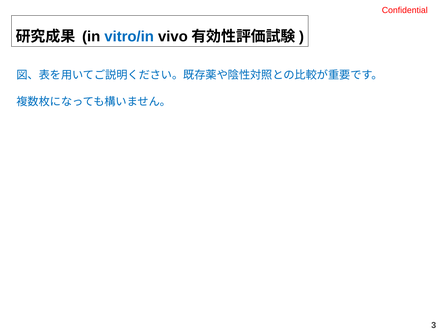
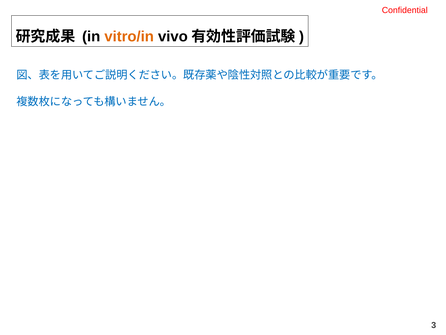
vitro/in colour: blue -> orange
